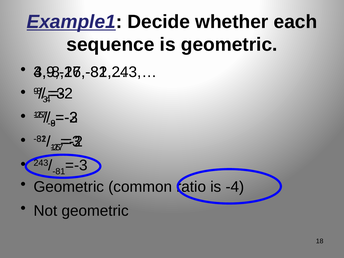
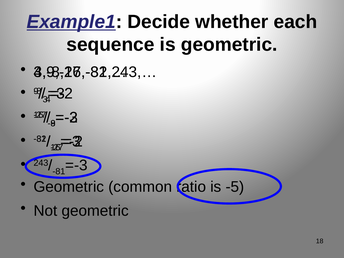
-4: -4 -> -5
